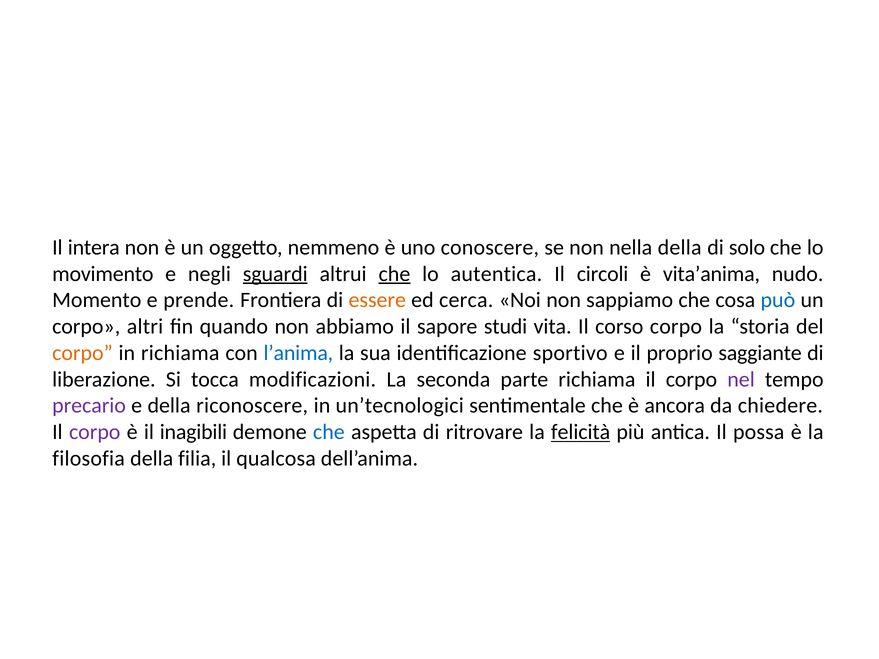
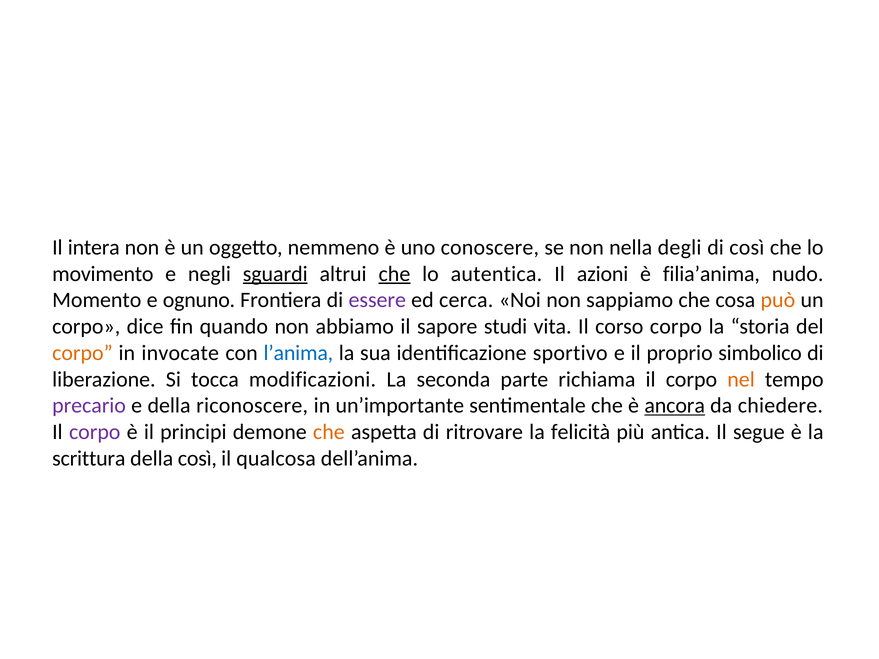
nella della: della -> degli
di solo: solo -> così
circoli: circoli -> azioni
vita’anima: vita’anima -> filia’anima
prende: prende -> ognuno
essere colour: orange -> purple
può colour: blue -> orange
altri: altri -> dice
in richiama: richiama -> invocate
saggiante: saggiante -> simbolico
nel colour: purple -> orange
un’tecnologici: un’tecnologici -> un’importante
ancora underline: none -> present
inagibili: inagibili -> principi
che at (329, 432) colour: blue -> orange
felicità underline: present -> none
possa: possa -> segue
filosofia: filosofia -> scrittura
della filia: filia -> così
